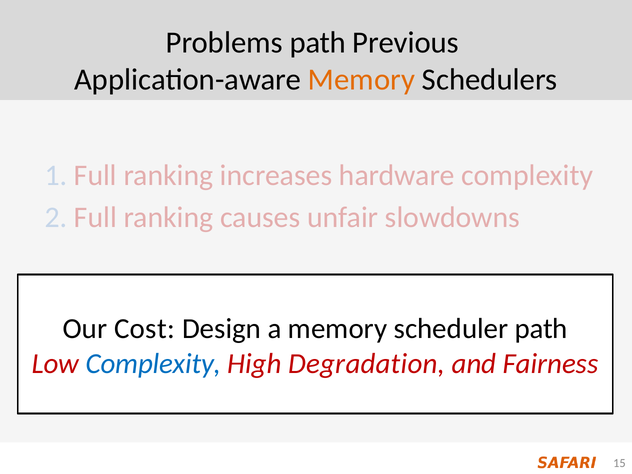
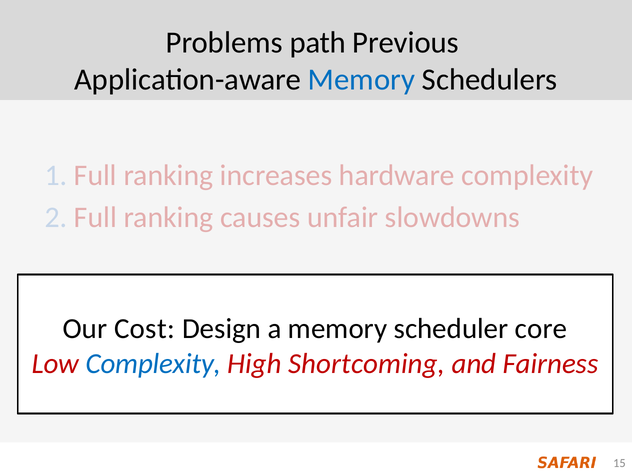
Memory at (361, 80) colour: orange -> blue
scheduler path: path -> core
Degradation: Degradation -> Shortcoming
